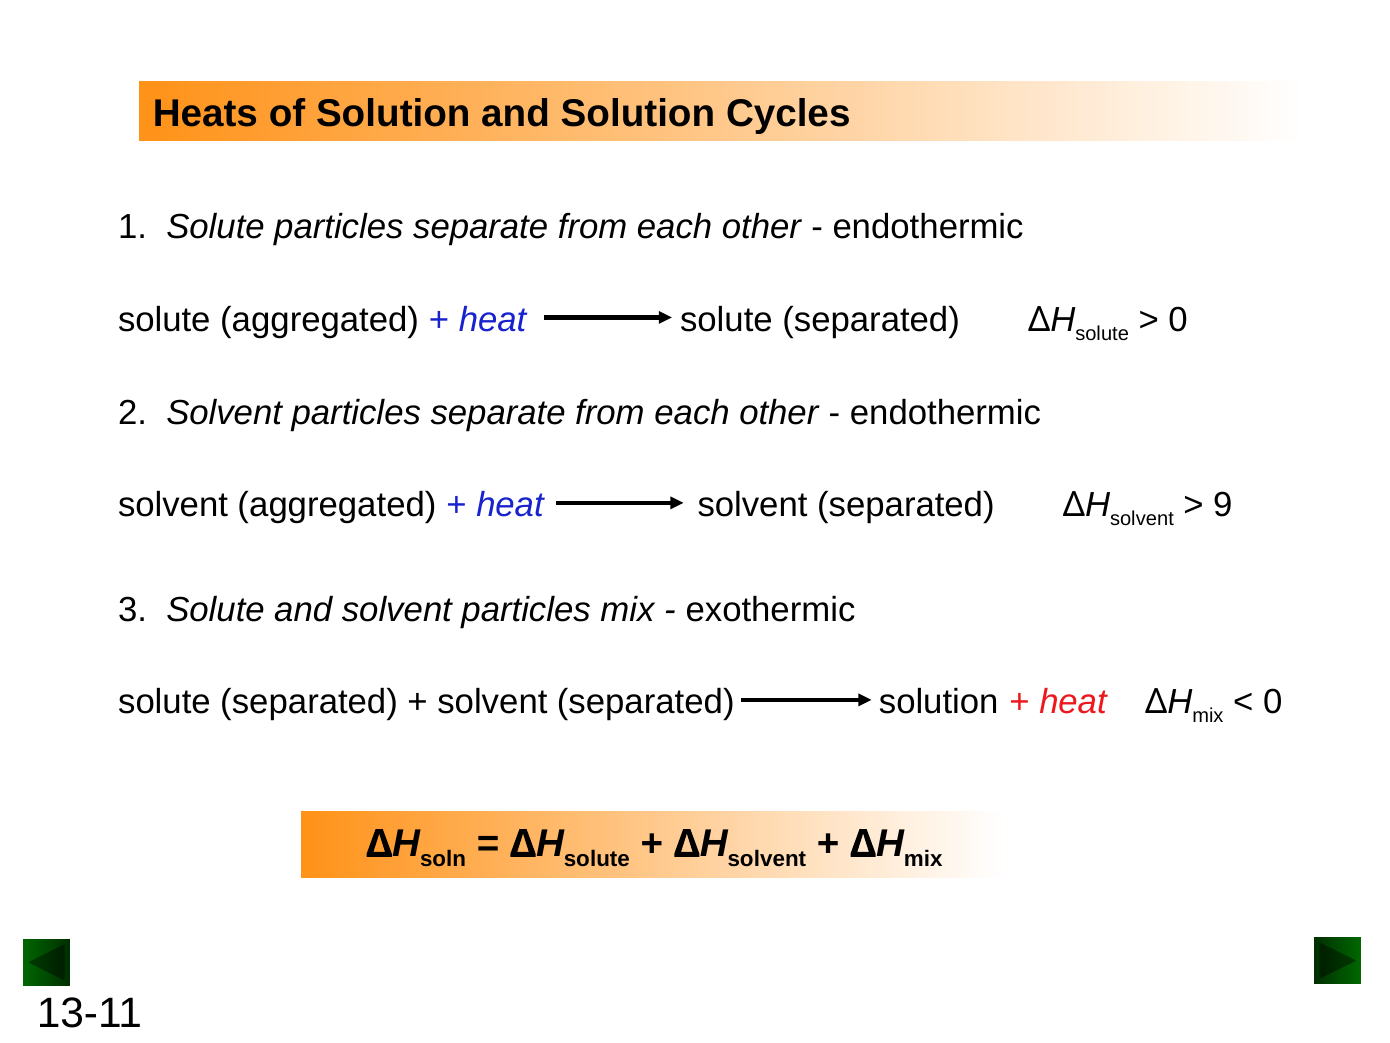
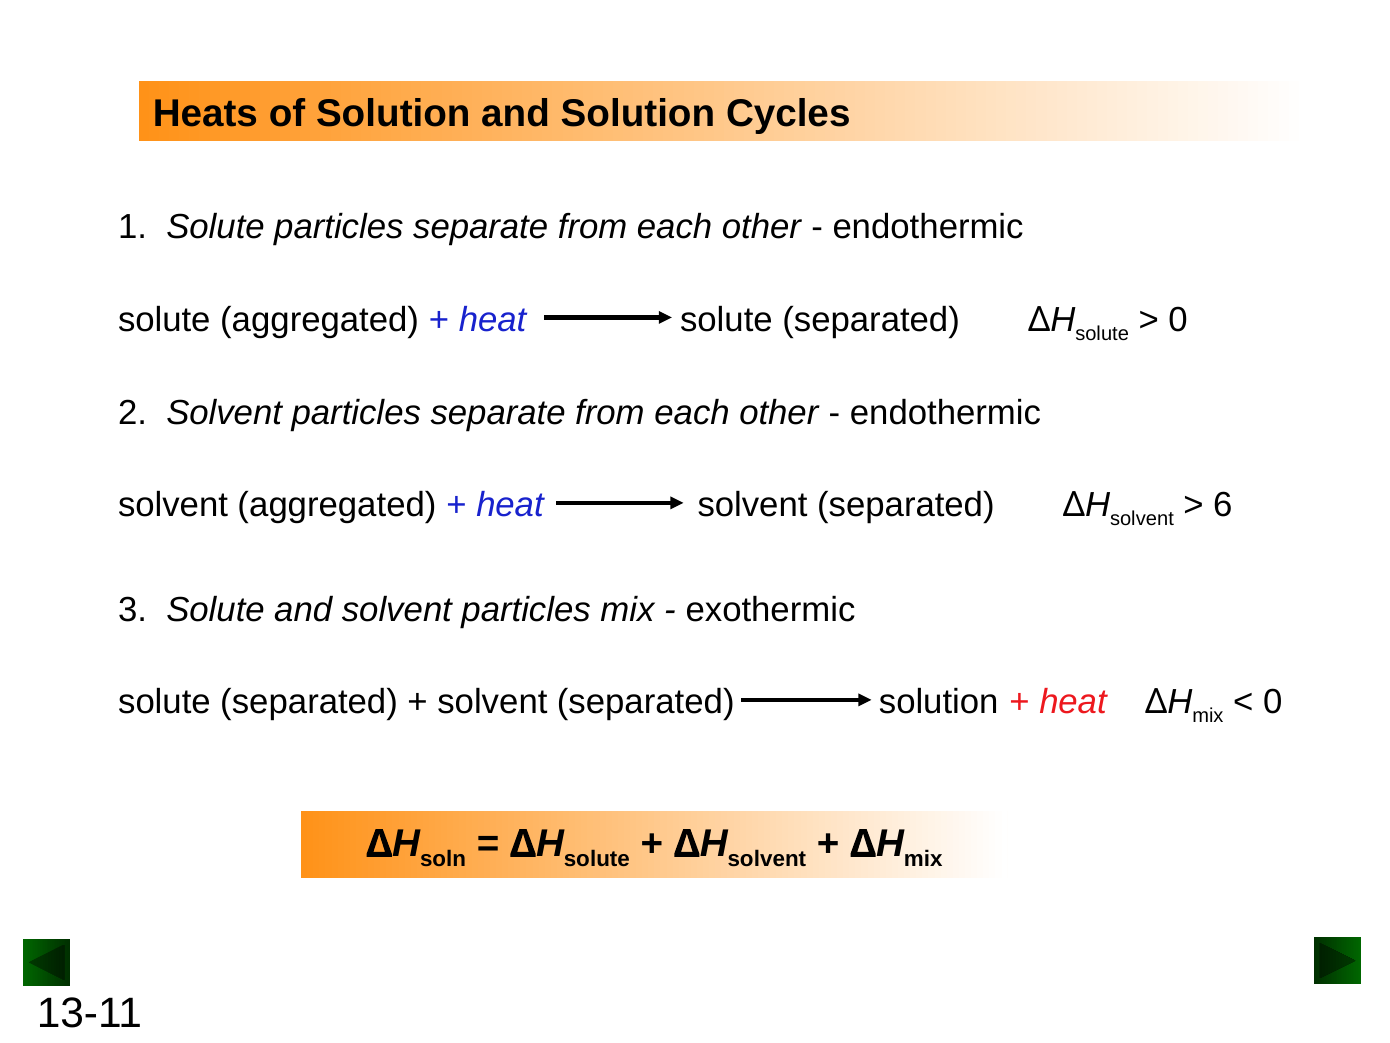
9: 9 -> 6
